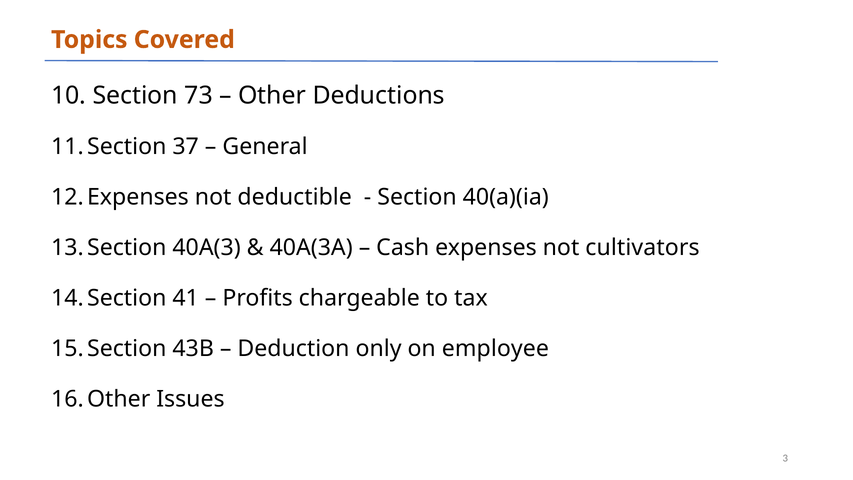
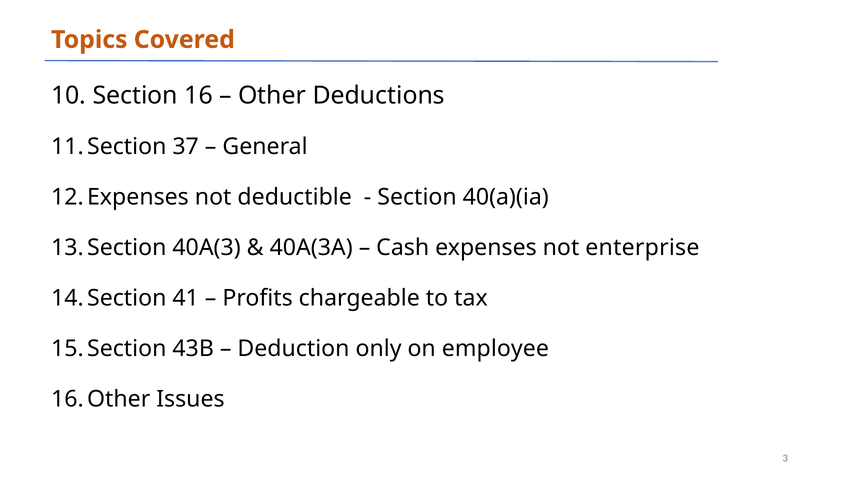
73: 73 -> 16
cultivators: cultivators -> enterprise
